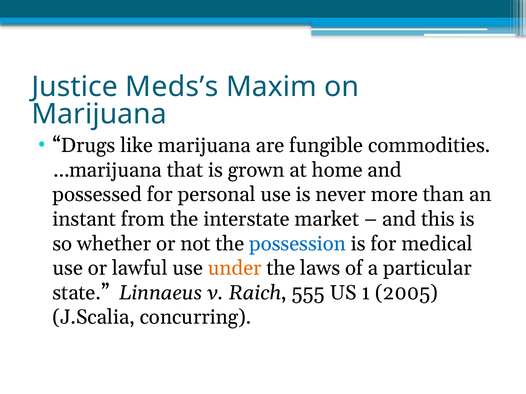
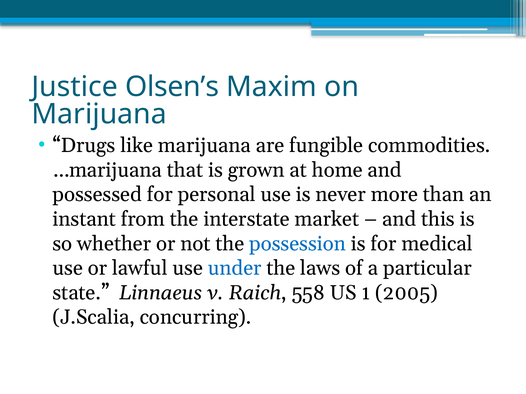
Meds’s: Meds’s -> Olsen’s
under colour: orange -> blue
555: 555 -> 558
